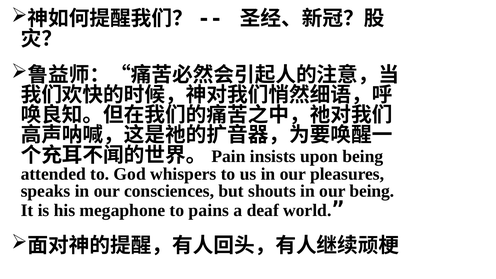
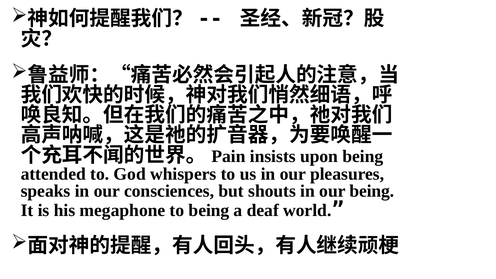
to pains: pains -> being
